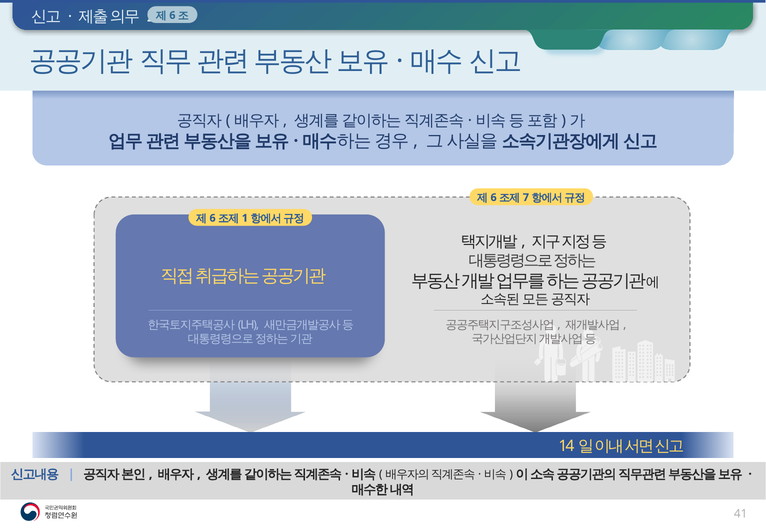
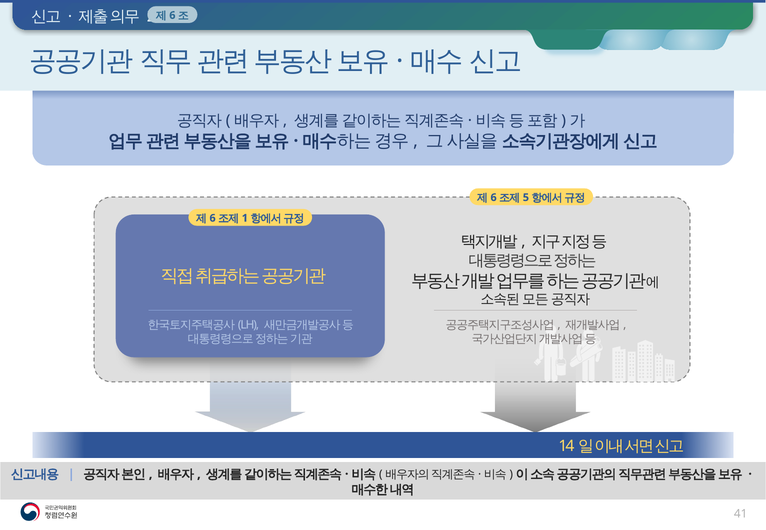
7: 7 -> 5
